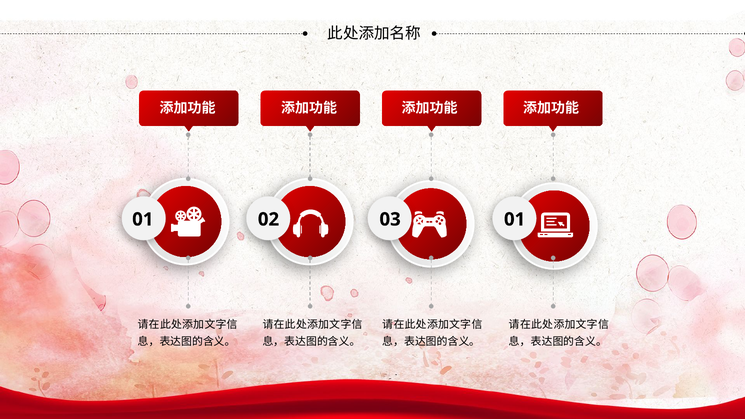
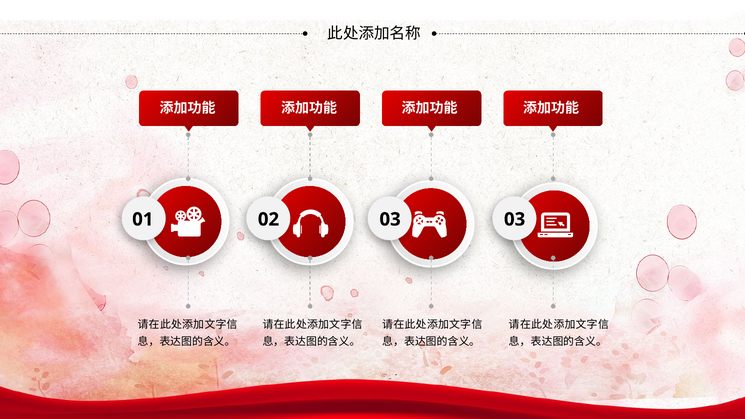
03 01: 01 -> 03
